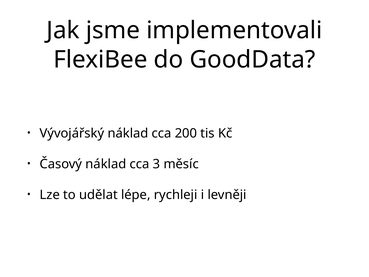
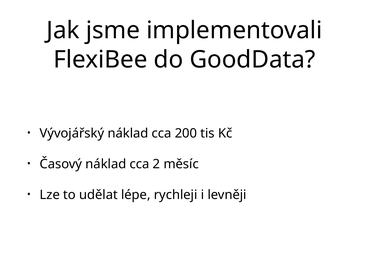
3: 3 -> 2
